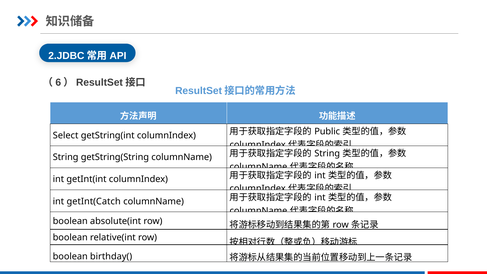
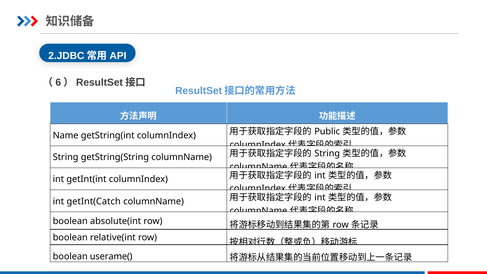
Select: Select -> Name
birthday(: birthday( -> userame(
